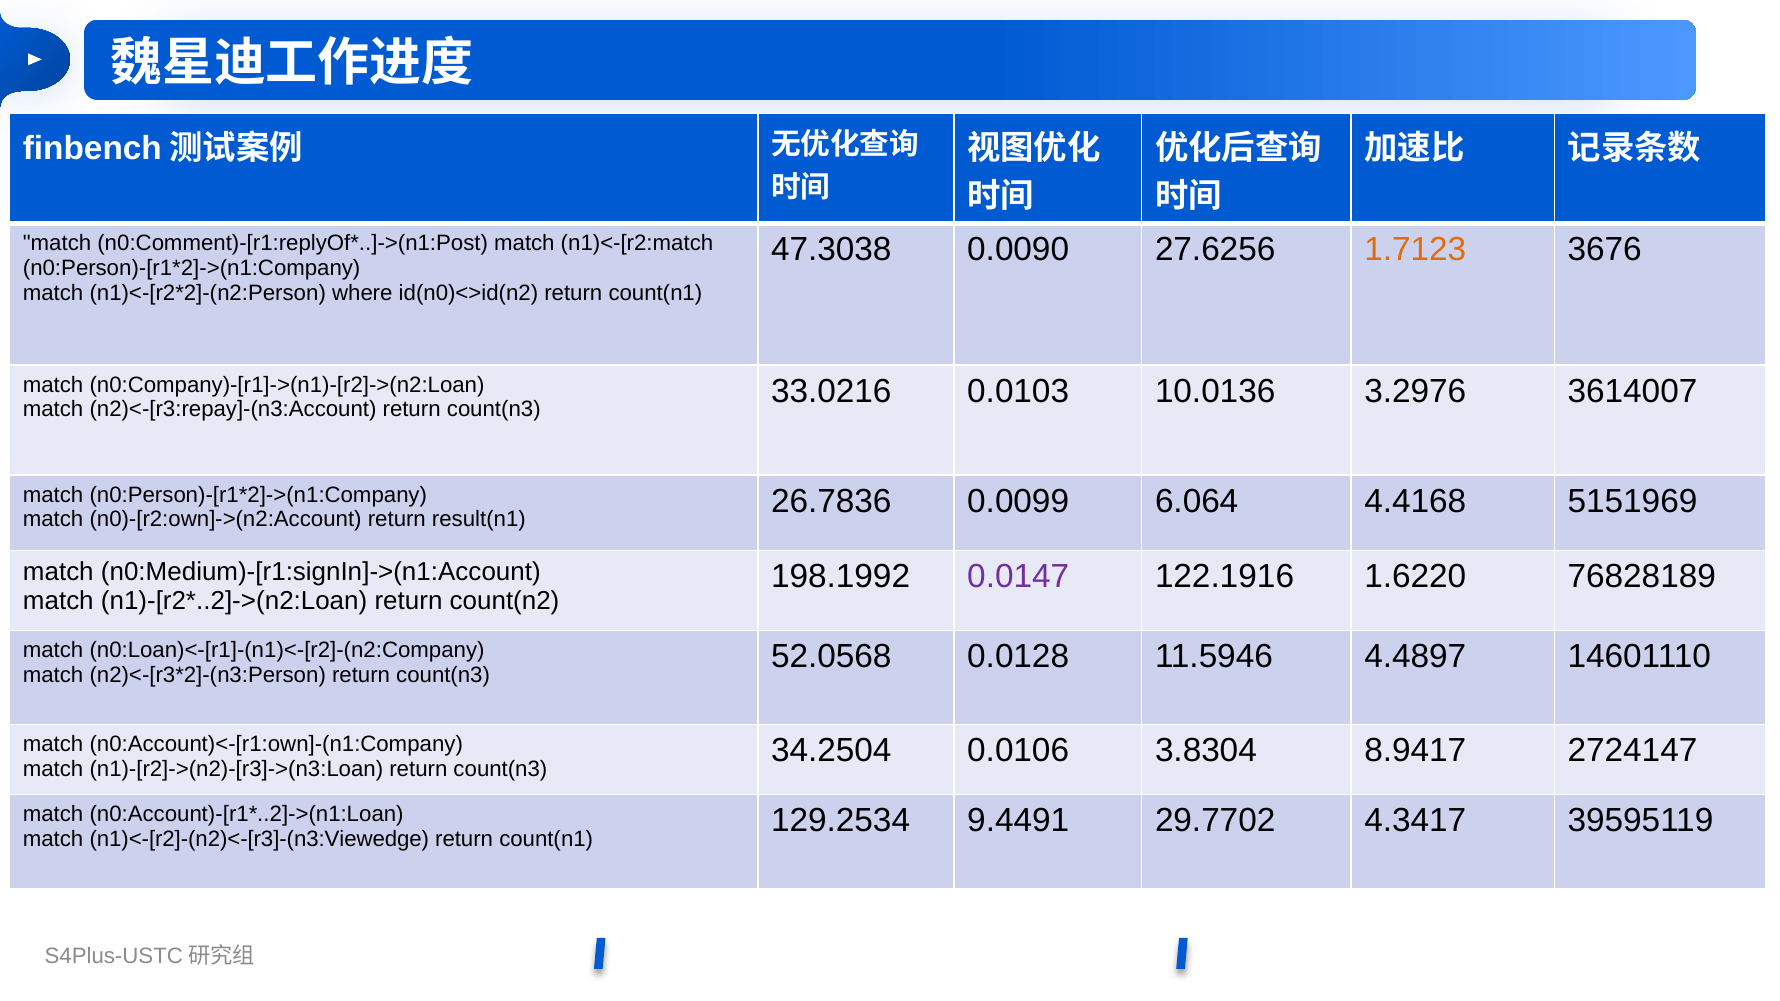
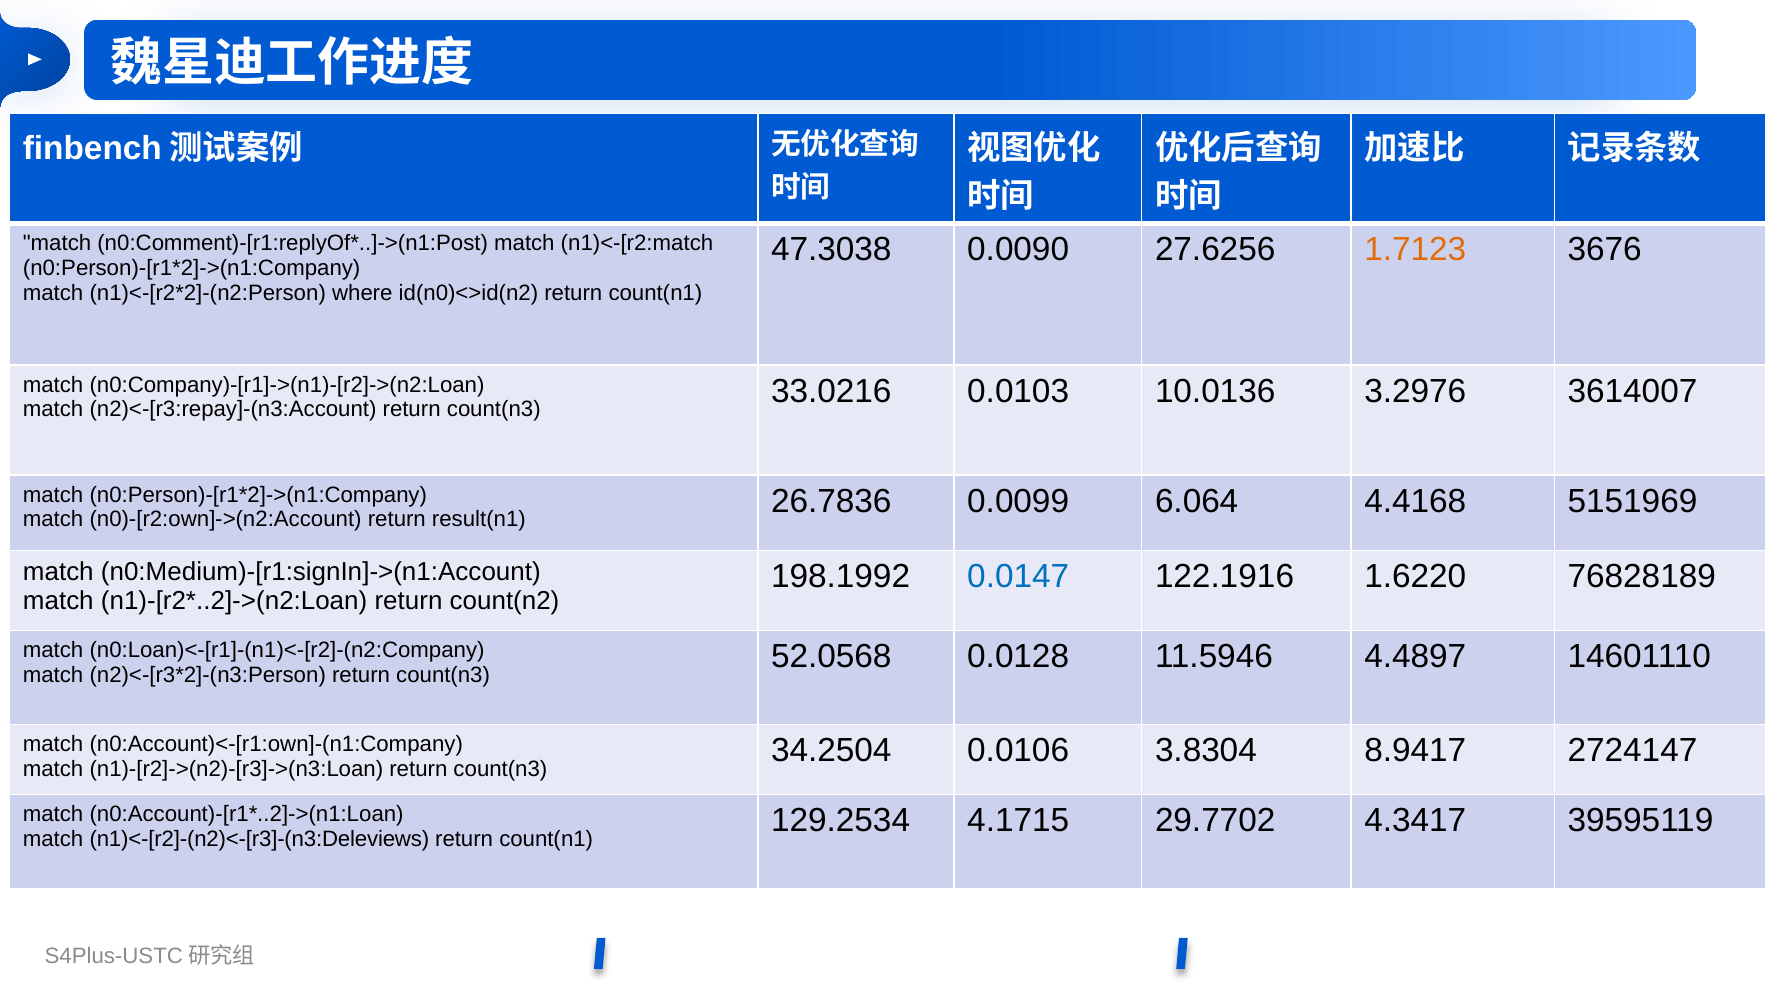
0.0147 colour: purple -> blue
9.4491: 9.4491 -> 4.1715
n1)<-[r2]-(n2)<-[r3]-(n3:Viewedge: n1)<-[r2]-(n2)<-[r3]-(n3:Viewedge -> n1)<-[r2]-(n2)<-[r3]-(n3:Deleviews
